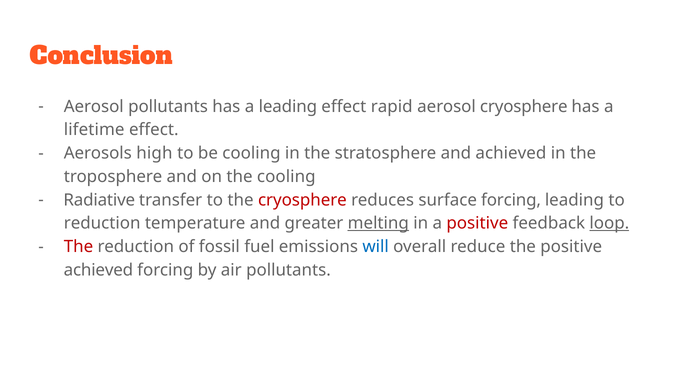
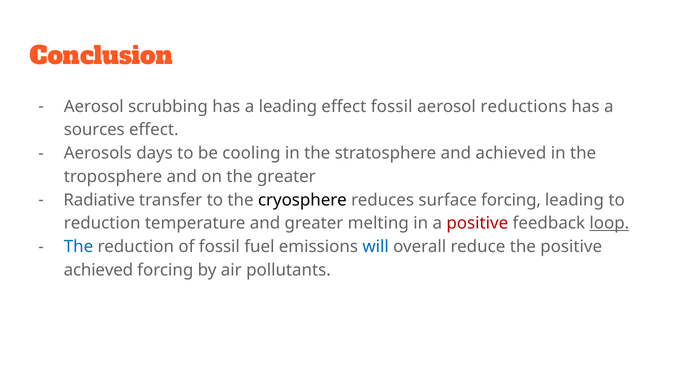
Aerosol pollutants: pollutants -> scrubbing
effect rapid: rapid -> fossil
aerosol cryosphere: cryosphere -> reductions
lifetime: lifetime -> sources
high: high -> days
the cooling: cooling -> greater
cryosphere at (302, 200) colour: red -> black
melting underline: present -> none
The at (79, 247) colour: red -> blue
